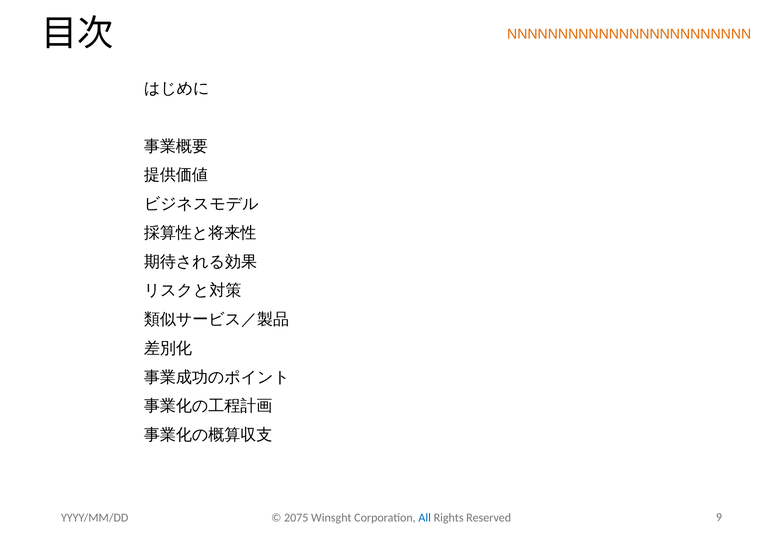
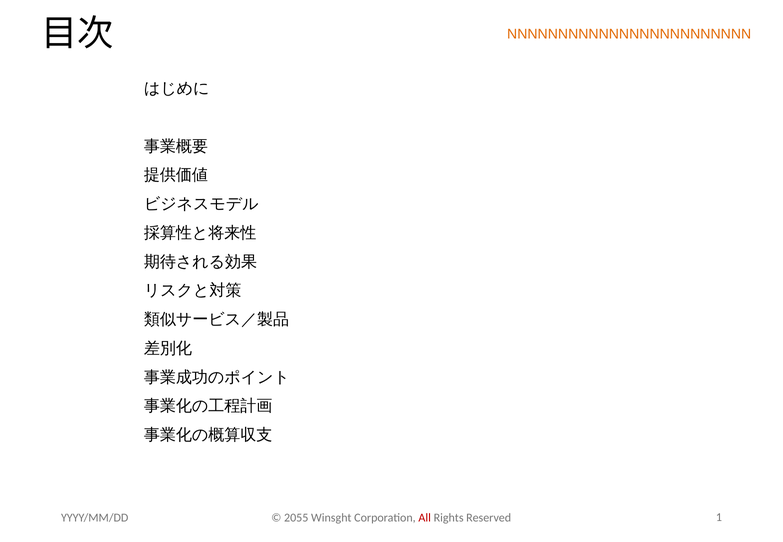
2075: 2075 -> 2055
All colour: blue -> red
9: 9 -> 1
